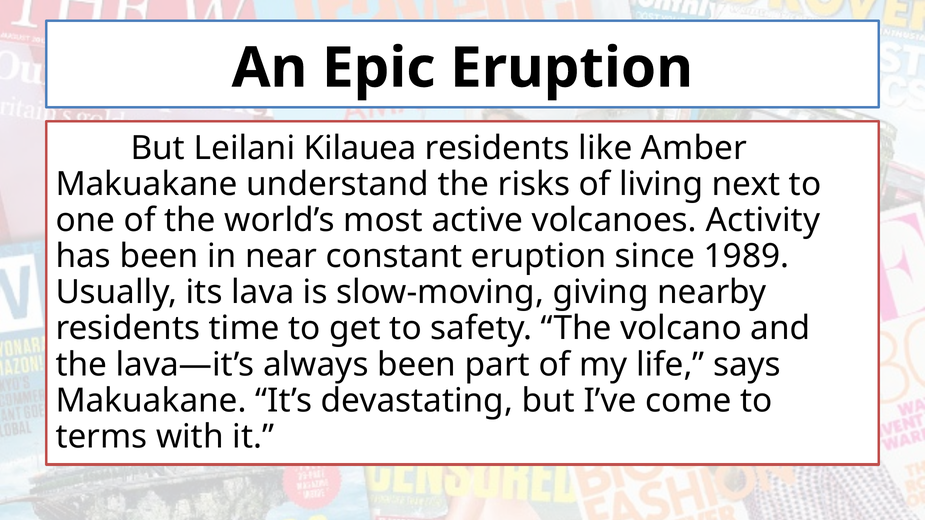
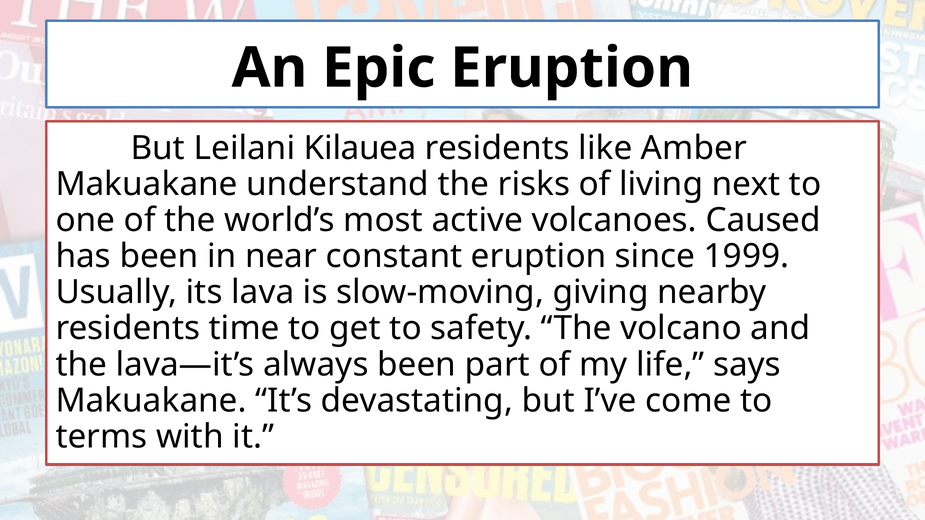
Activity: Activity -> Caused
1989: 1989 -> 1999
